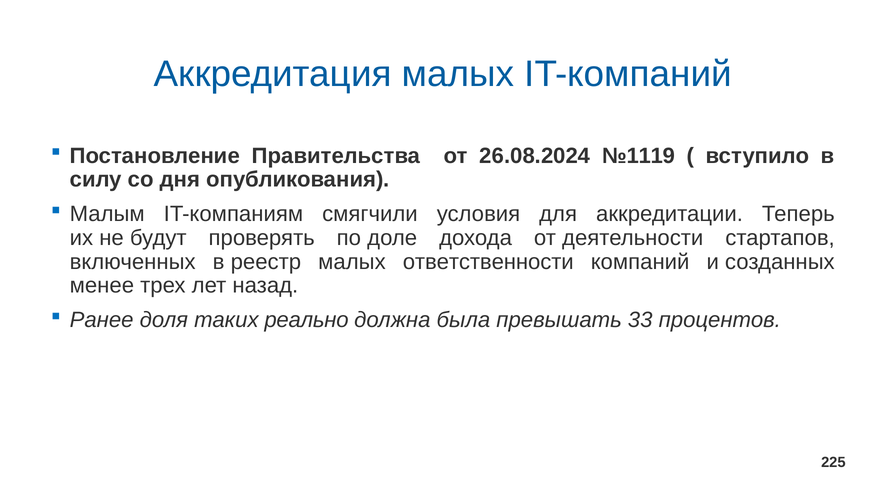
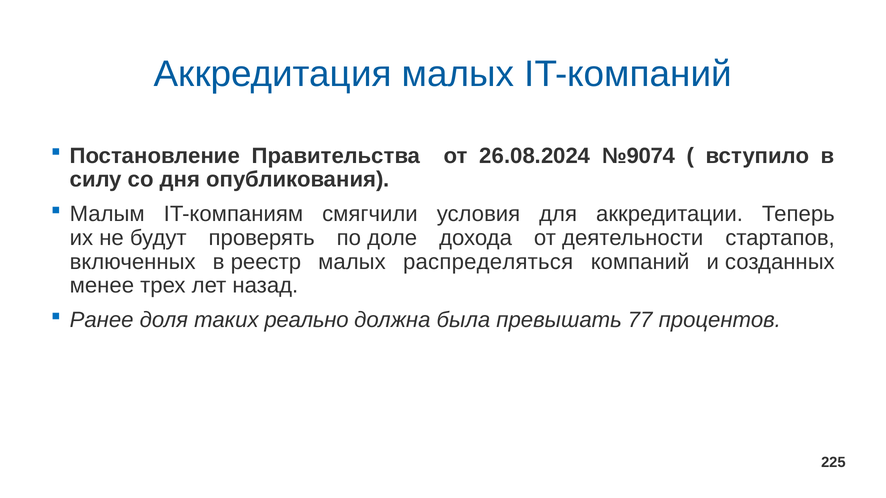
№1119: №1119 -> №9074
ответственности: ответственности -> распределяться
33: 33 -> 77
